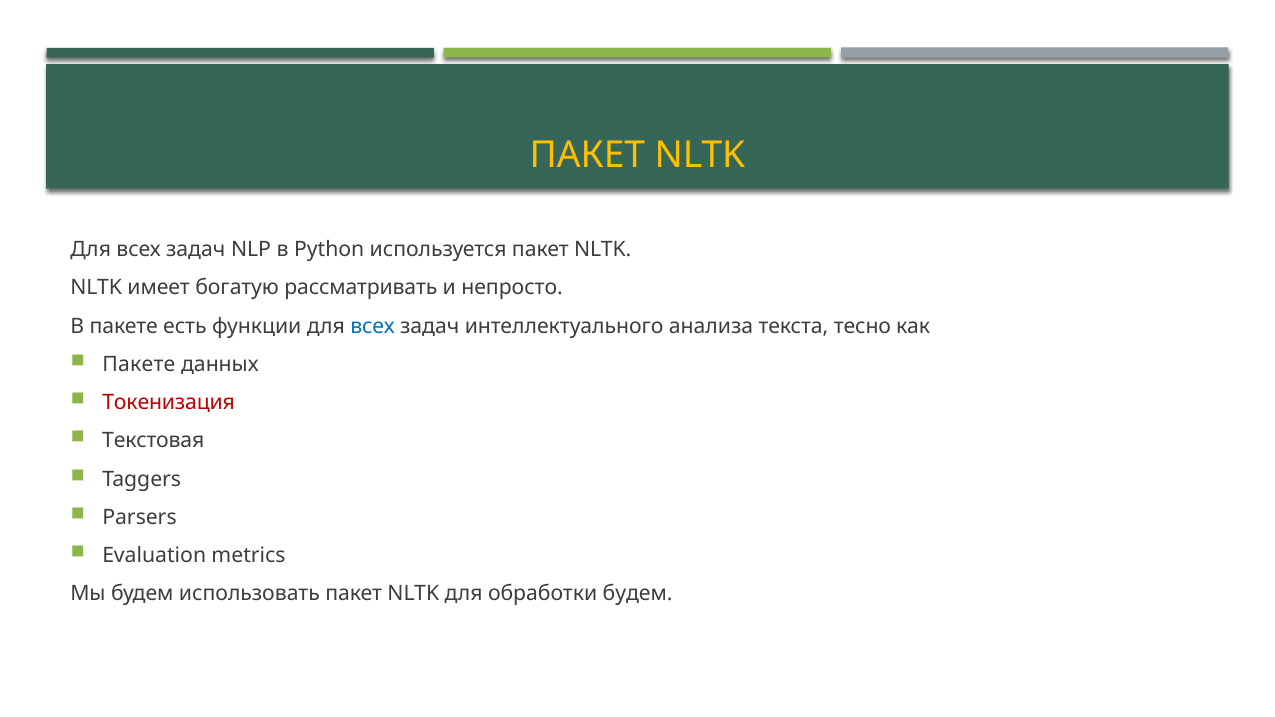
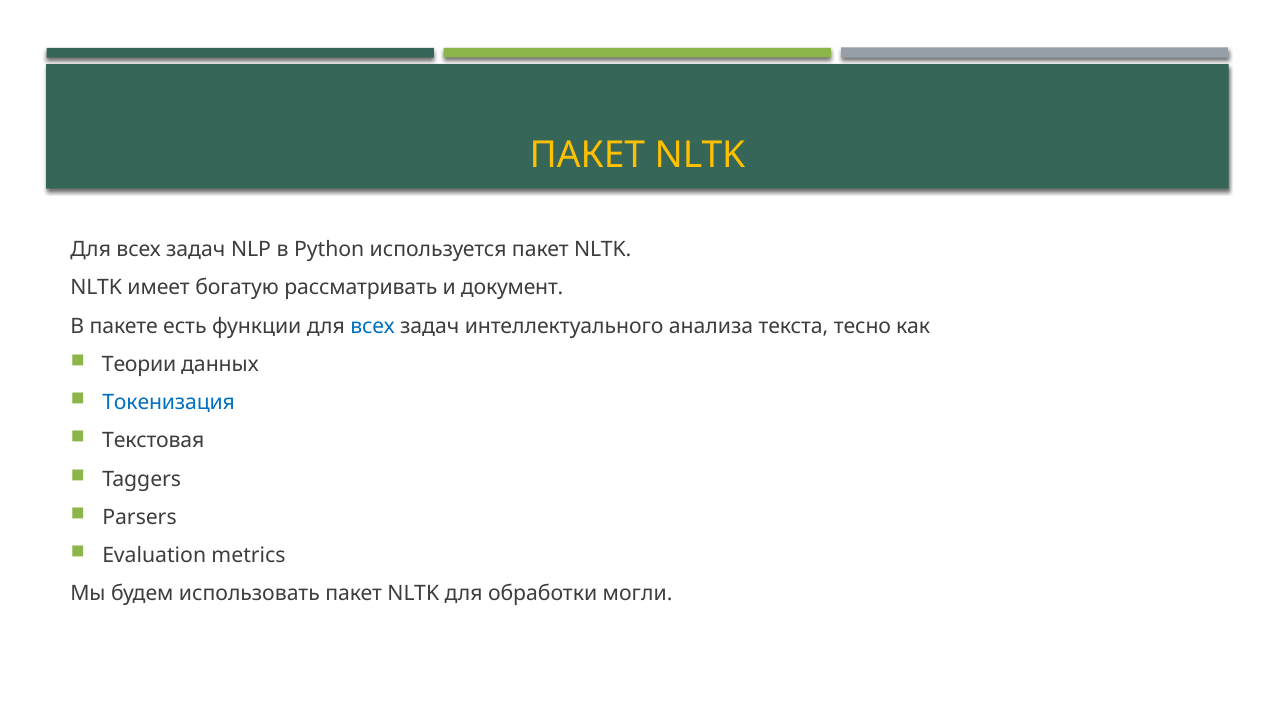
непросто: непросто -> документ
Пакете at (139, 364): Пакете -> Теории
Токенизация colour: red -> blue
обработки будем: будем -> могли
